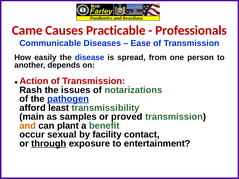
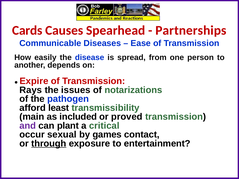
Came: Came -> Cards
Practicable: Practicable -> Spearhead
Professionals: Professionals -> Partnerships
Action: Action -> Expire
Rash: Rash -> Rays
pathogen underline: present -> none
samples: samples -> included
and colour: orange -> purple
benefit: benefit -> critical
facility: facility -> games
